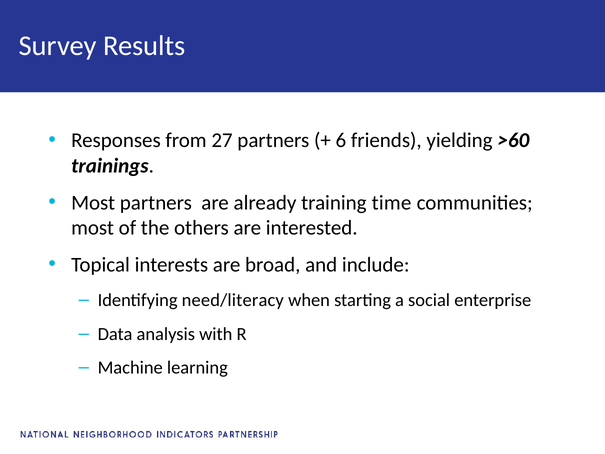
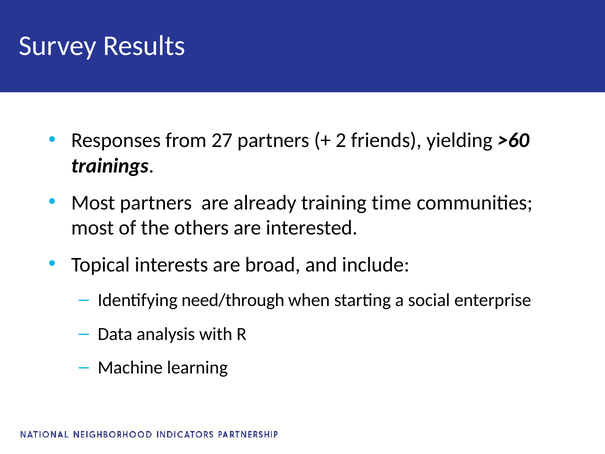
6: 6 -> 2
need/literacy: need/literacy -> need/through
